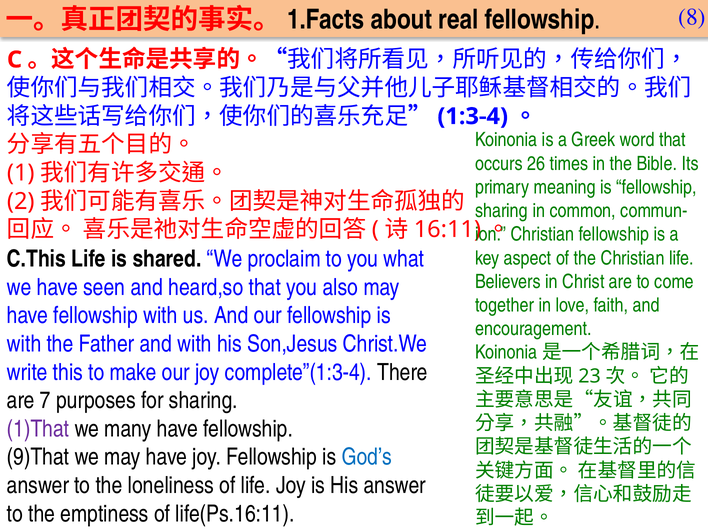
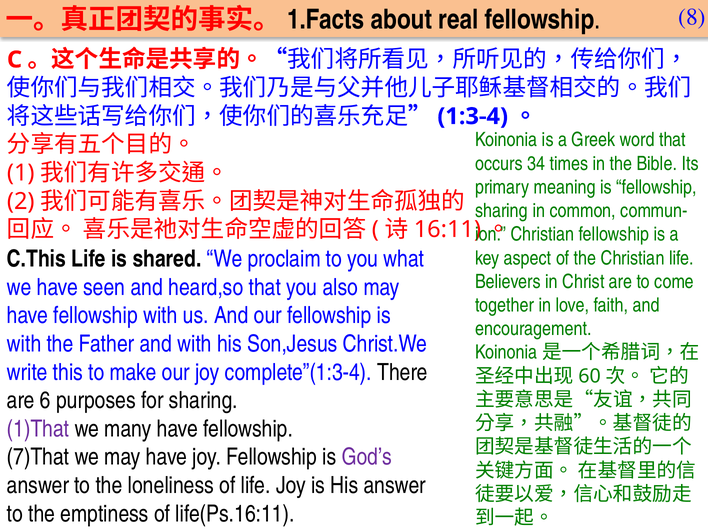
26: 26 -> 34
23: 23 -> 60
7: 7 -> 6
9)That: 9)That -> 7)That
God’s colour: blue -> purple
